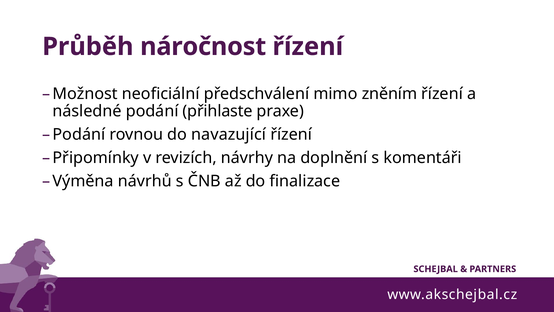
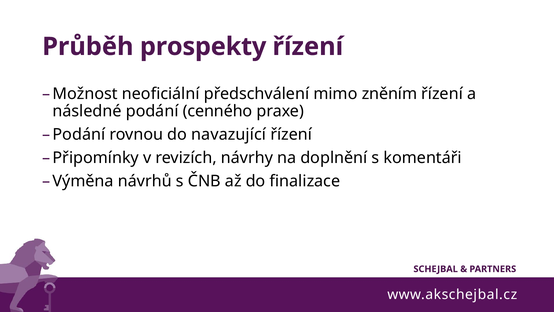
náročnost: náročnost -> prospekty
přihlaste: přihlaste -> cenného
